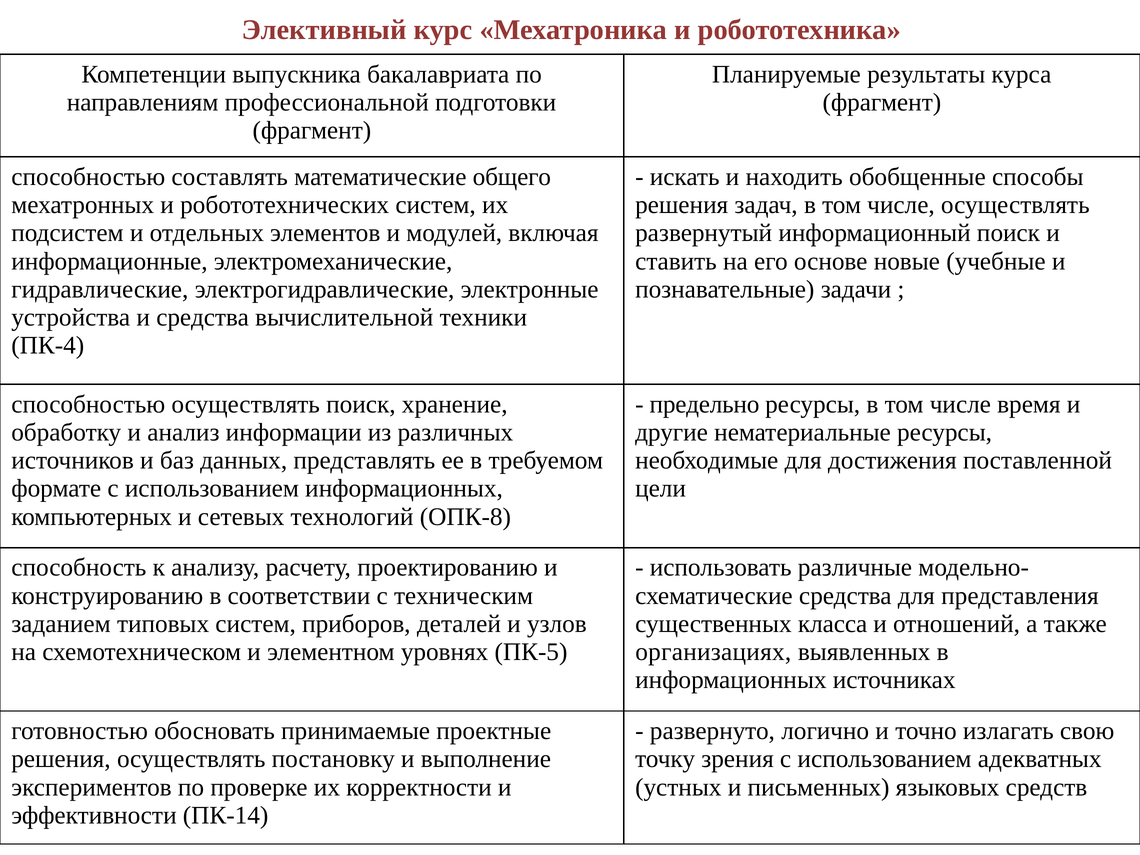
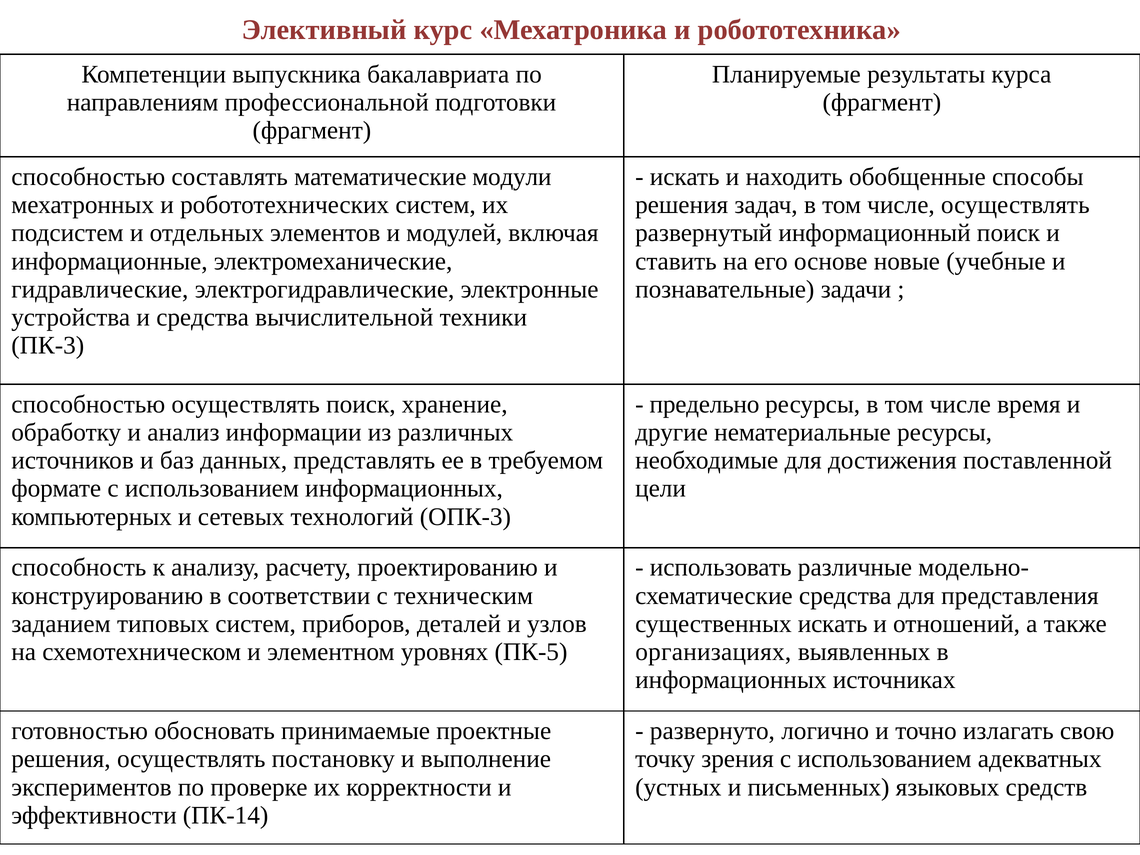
общего: общего -> модули
ПК-4: ПК-4 -> ПК-3
ОПК-8: ОПК-8 -> ОПК-3
существенных класса: класса -> искать
